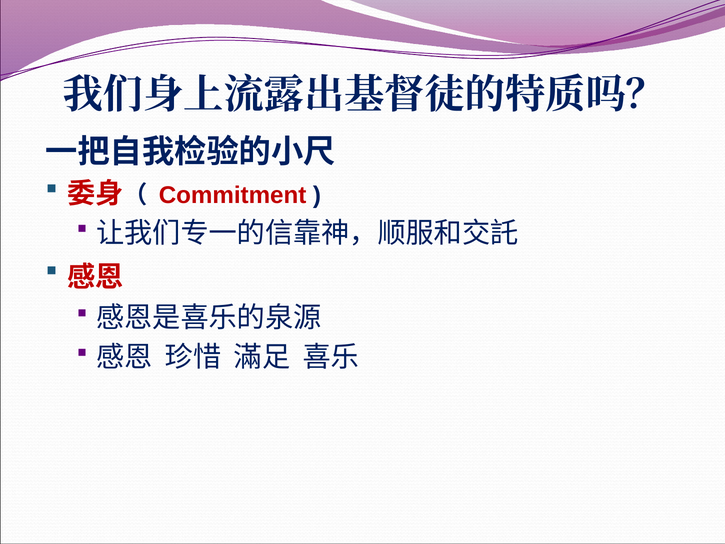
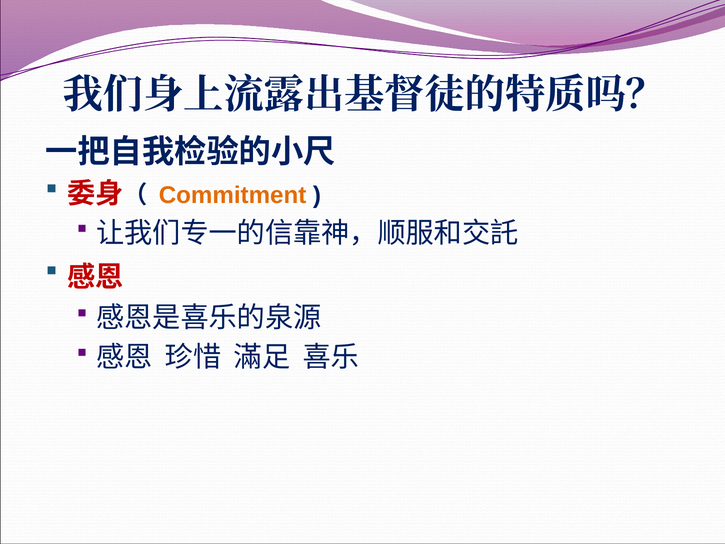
Commitment colour: red -> orange
